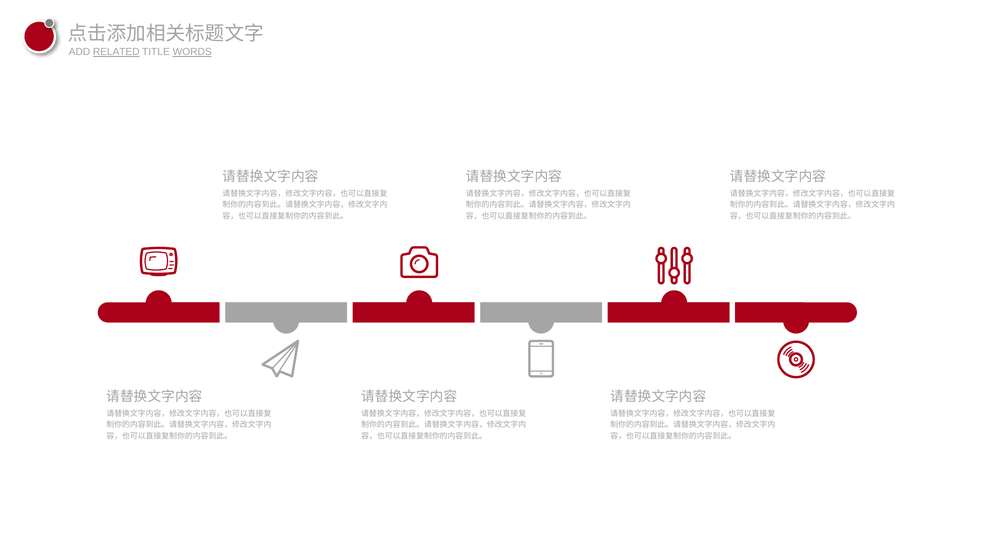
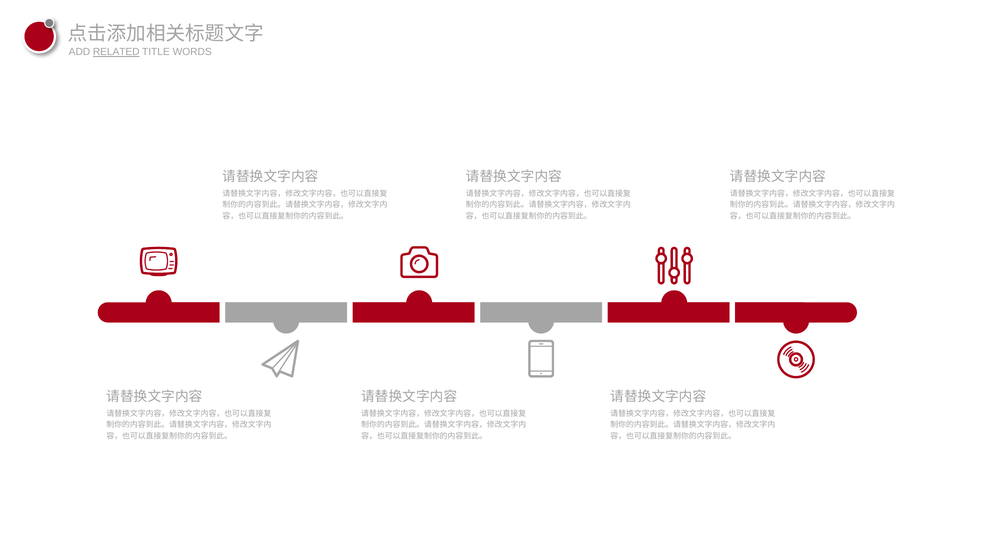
WORDS underline: present -> none
